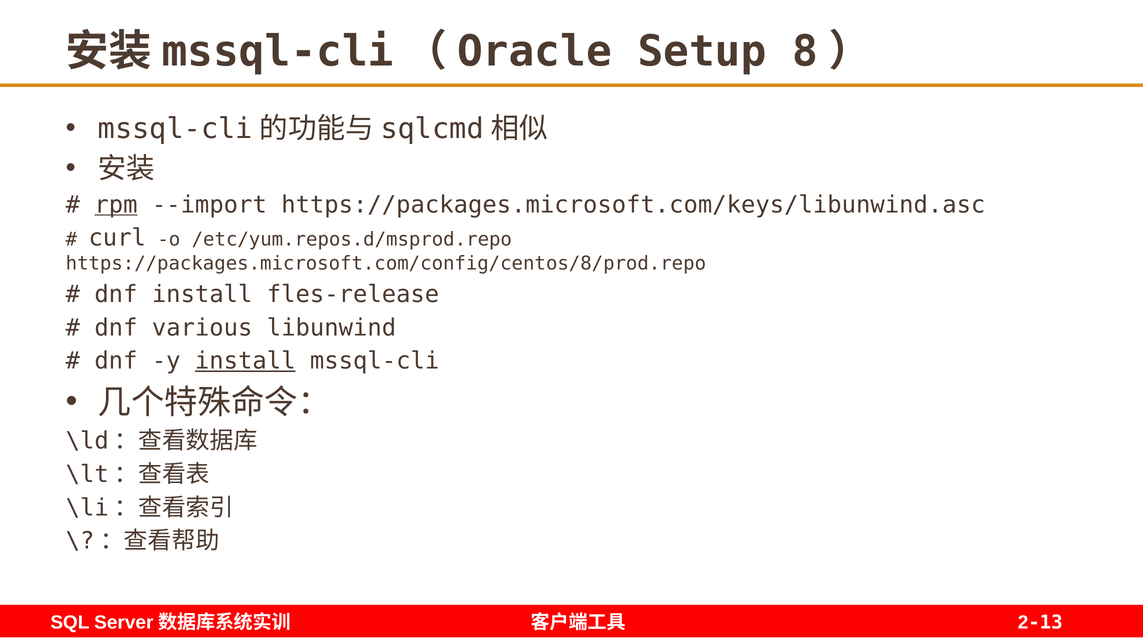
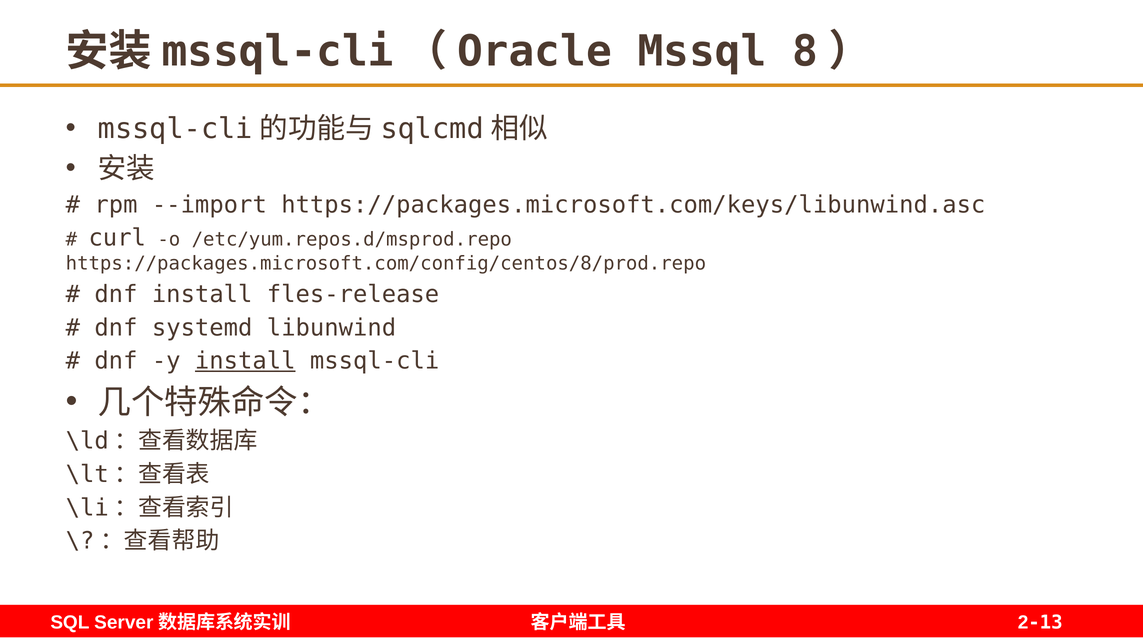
Setup: Setup -> Mssql
rpm underline: present -> none
various: various -> systemd
